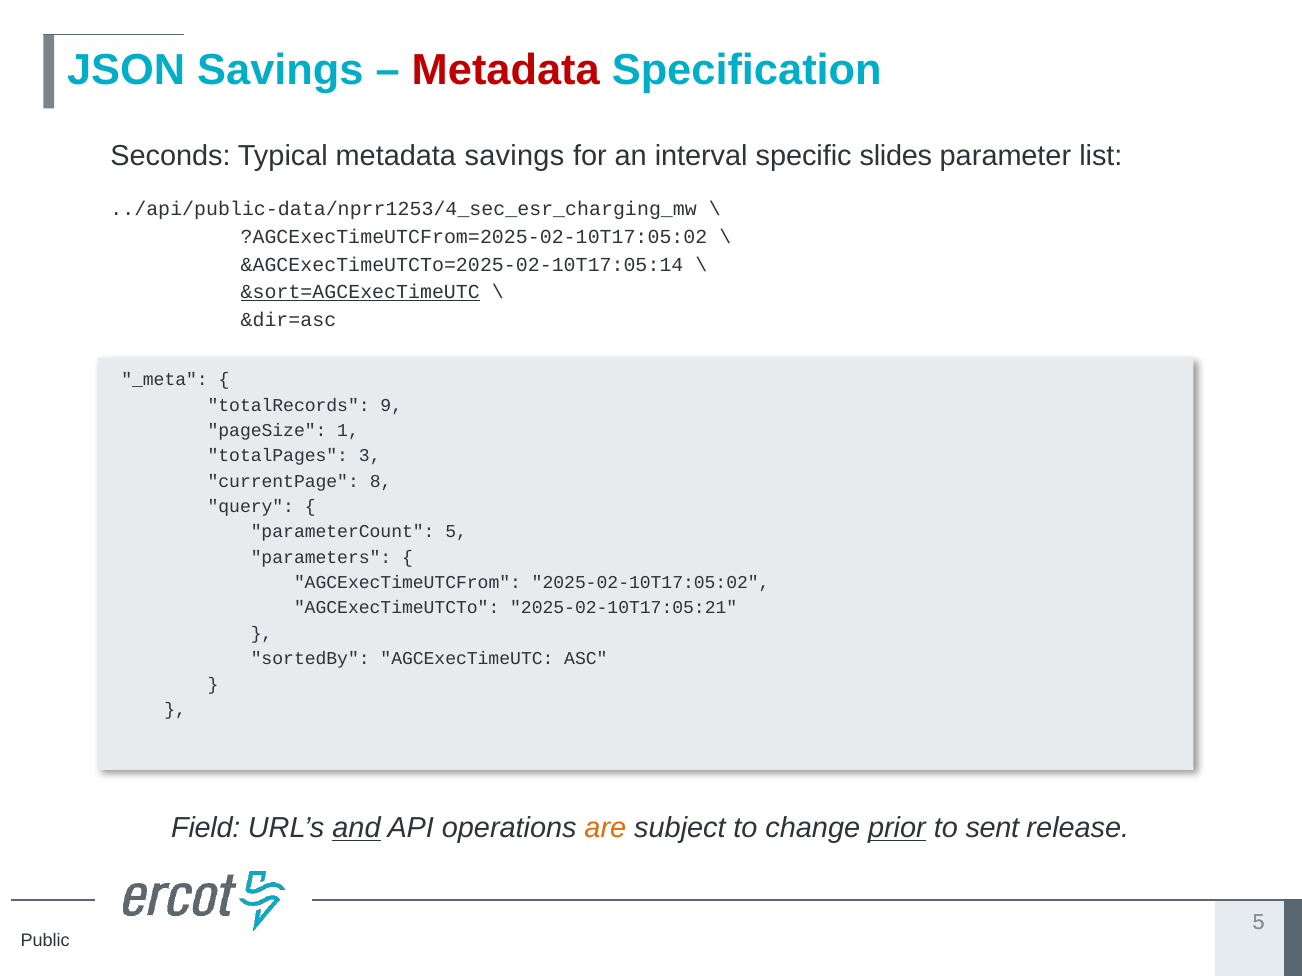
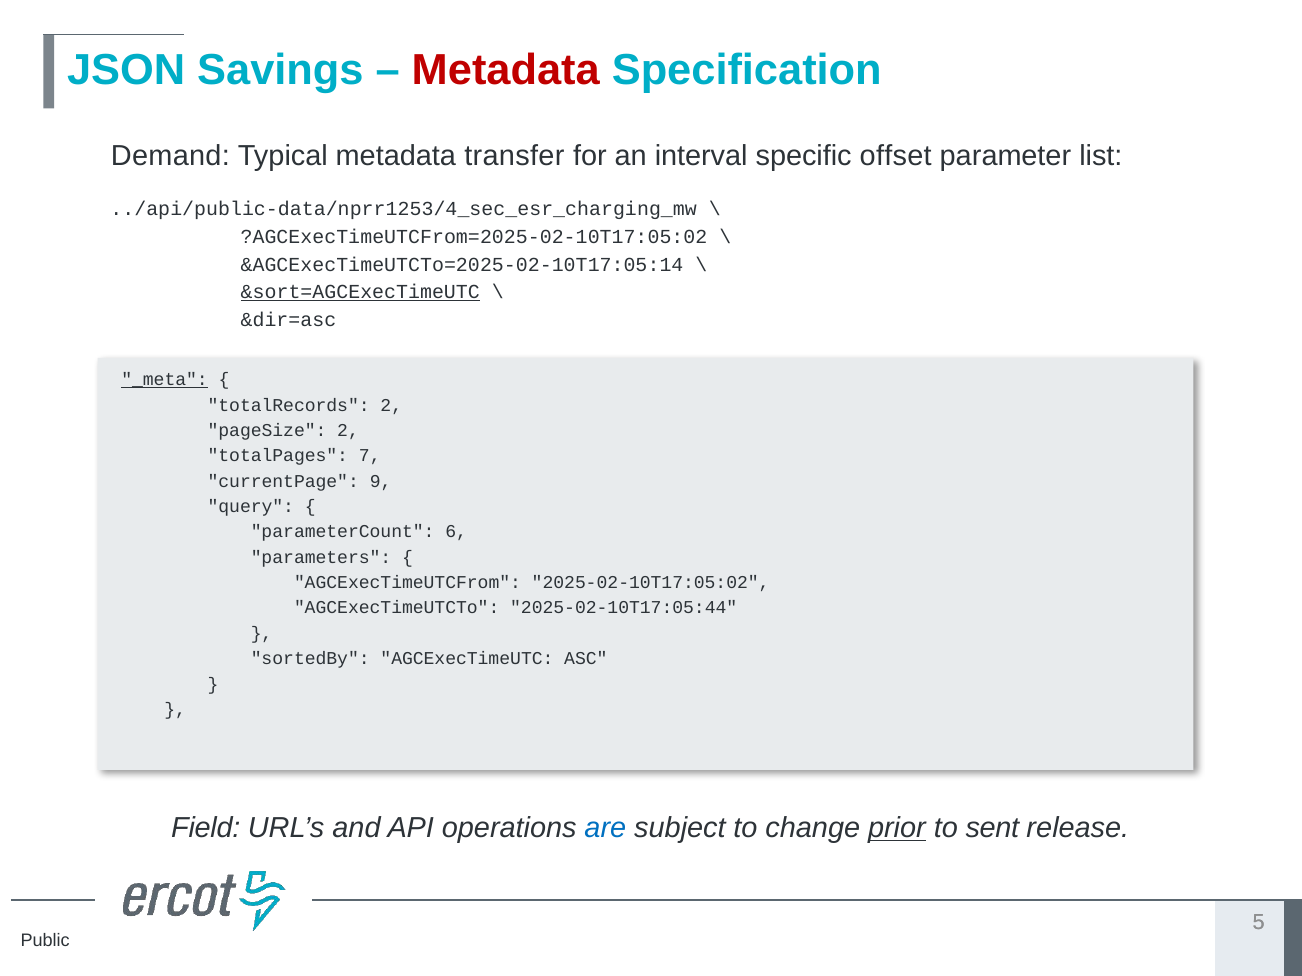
Seconds: Seconds -> Demand
metadata savings: savings -> transfer
slides: slides -> offset
_meta underline: none -> present
totalRecords 9: 9 -> 2
pageSize 1: 1 -> 2
3: 3 -> 7
8: 8 -> 9
parameterCount 5: 5 -> 6
2025-02-10T17:05:21: 2025-02-10T17:05:21 -> 2025-02-10T17:05:44
and underline: present -> none
are colour: orange -> blue
